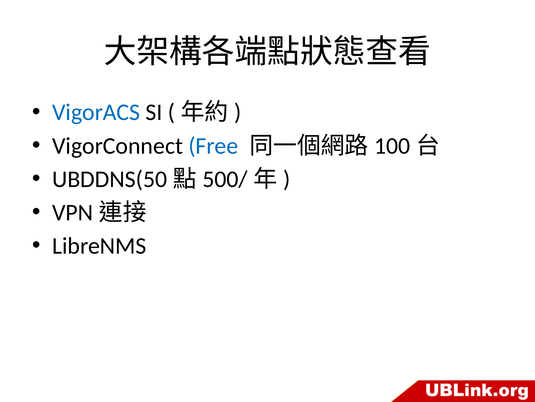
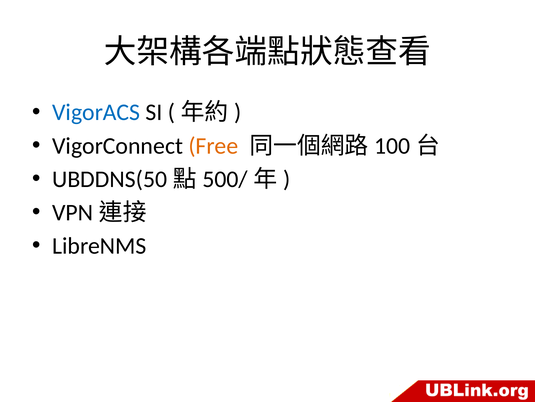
Free colour: blue -> orange
